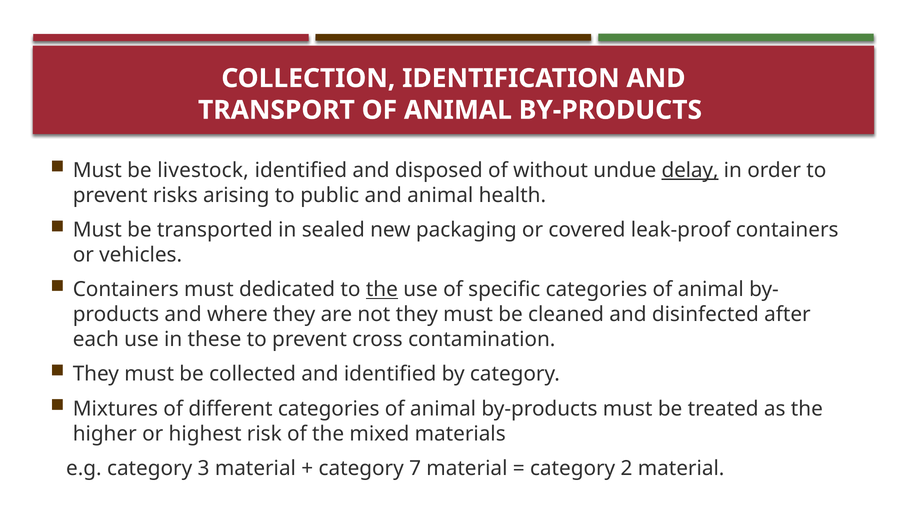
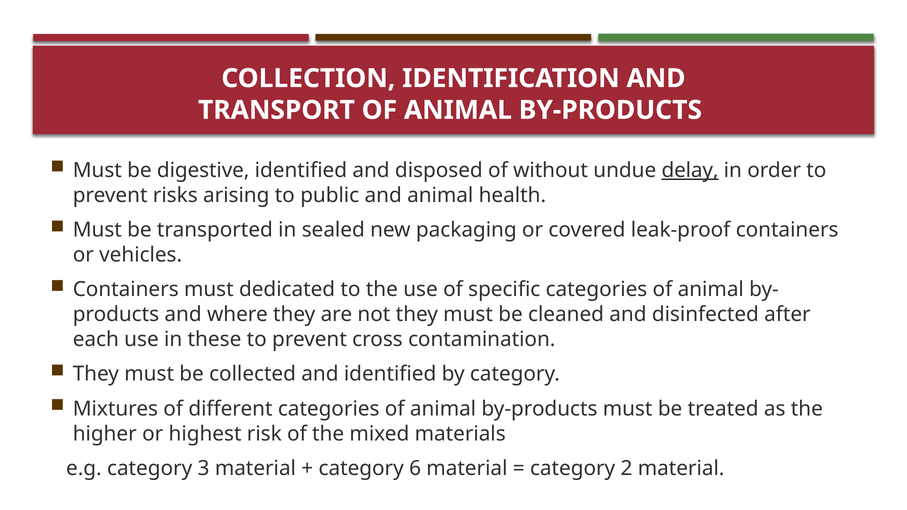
livestock: livestock -> digestive
the at (382, 290) underline: present -> none
7: 7 -> 6
